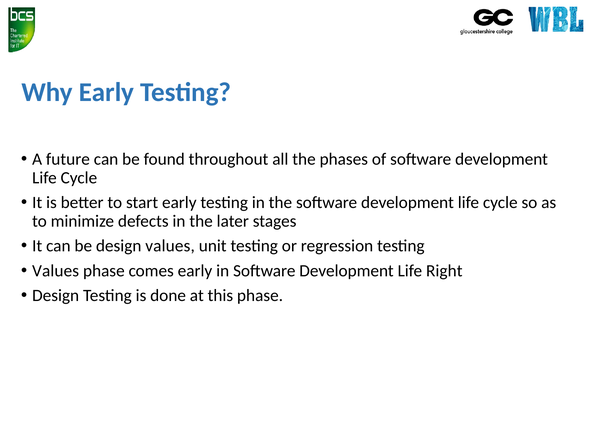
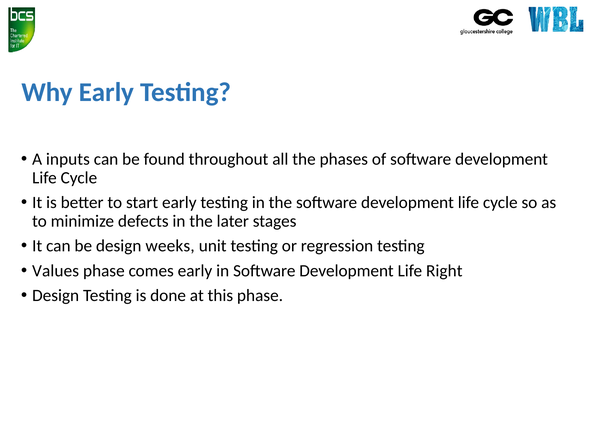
future: future -> inputs
design values: values -> weeks
